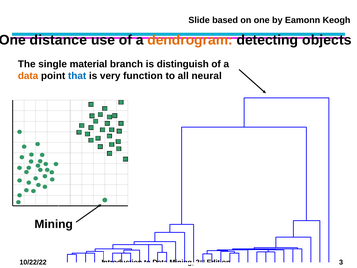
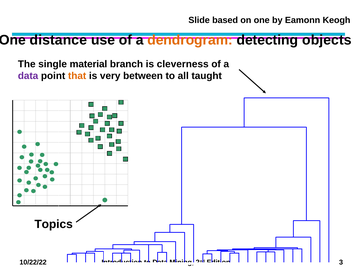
distinguish: distinguish -> cleverness
data at (28, 76) colour: orange -> purple
that colour: blue -> orange
function: function -> between
neural: neural -> taught
Mining at (54, 224): Mining -> Topics
